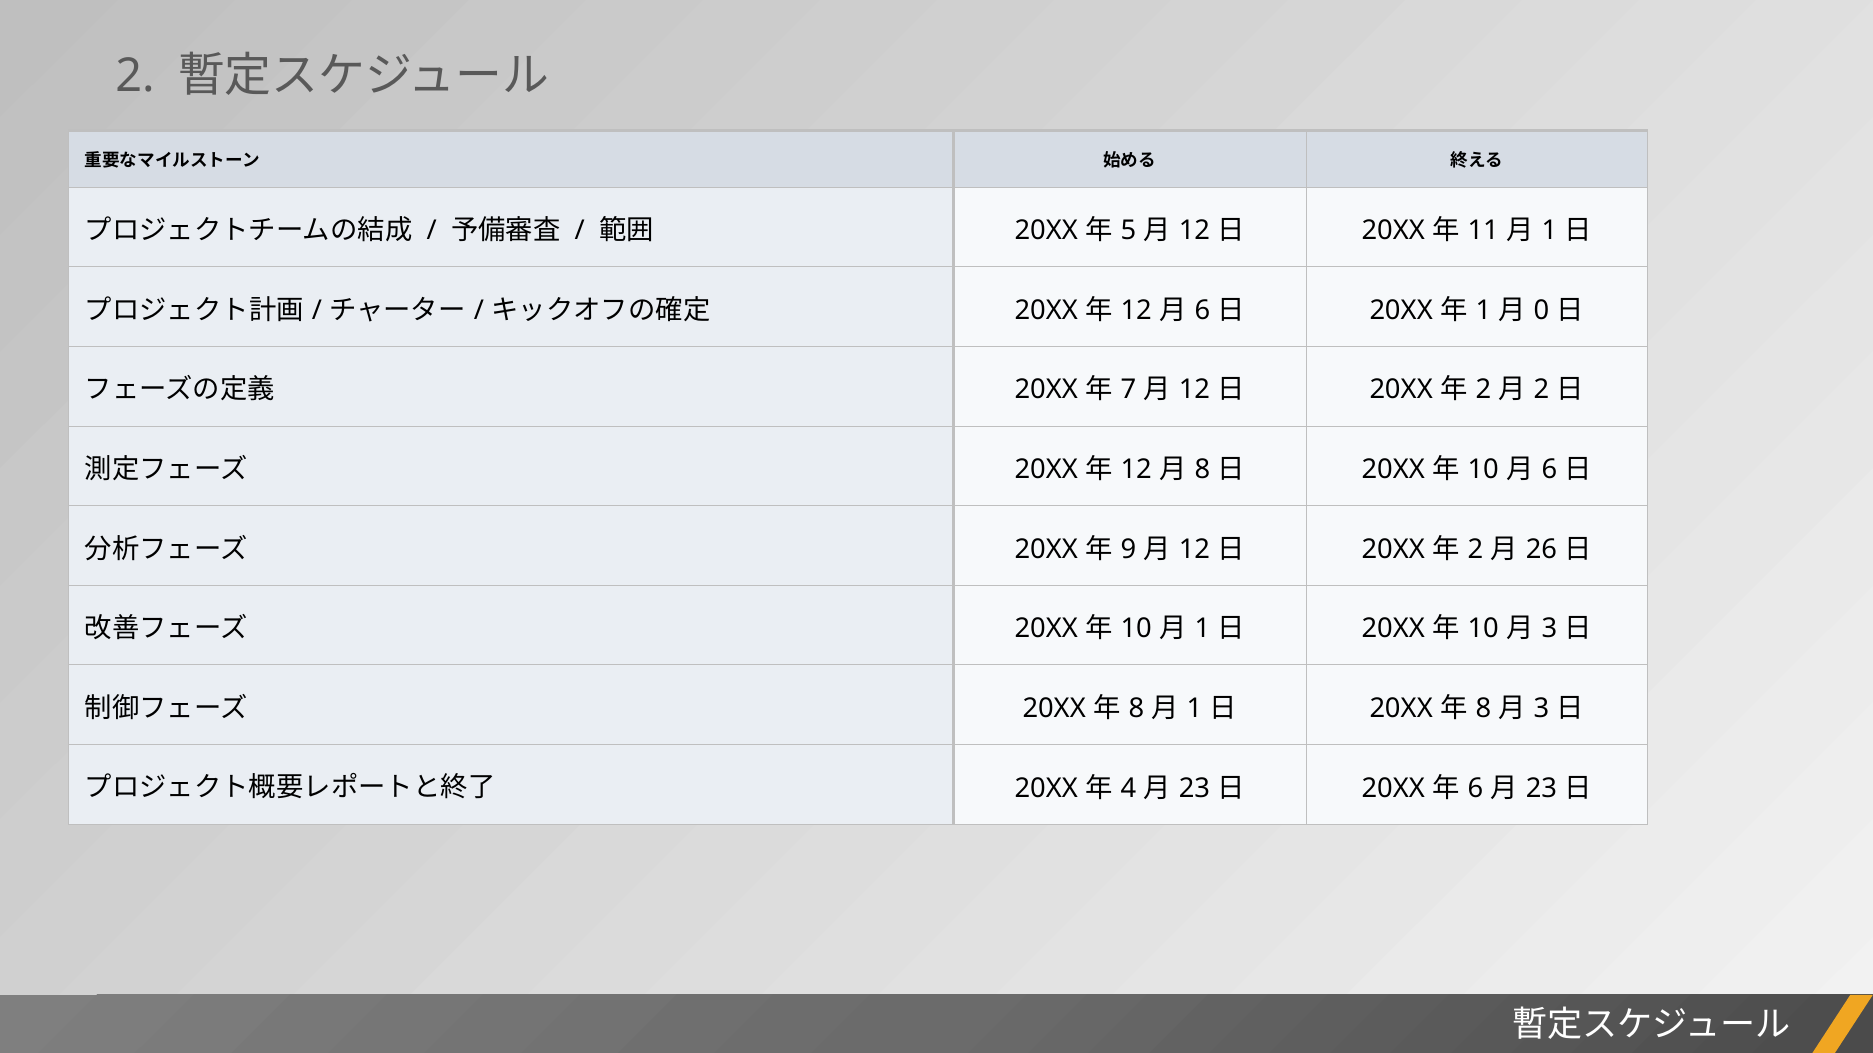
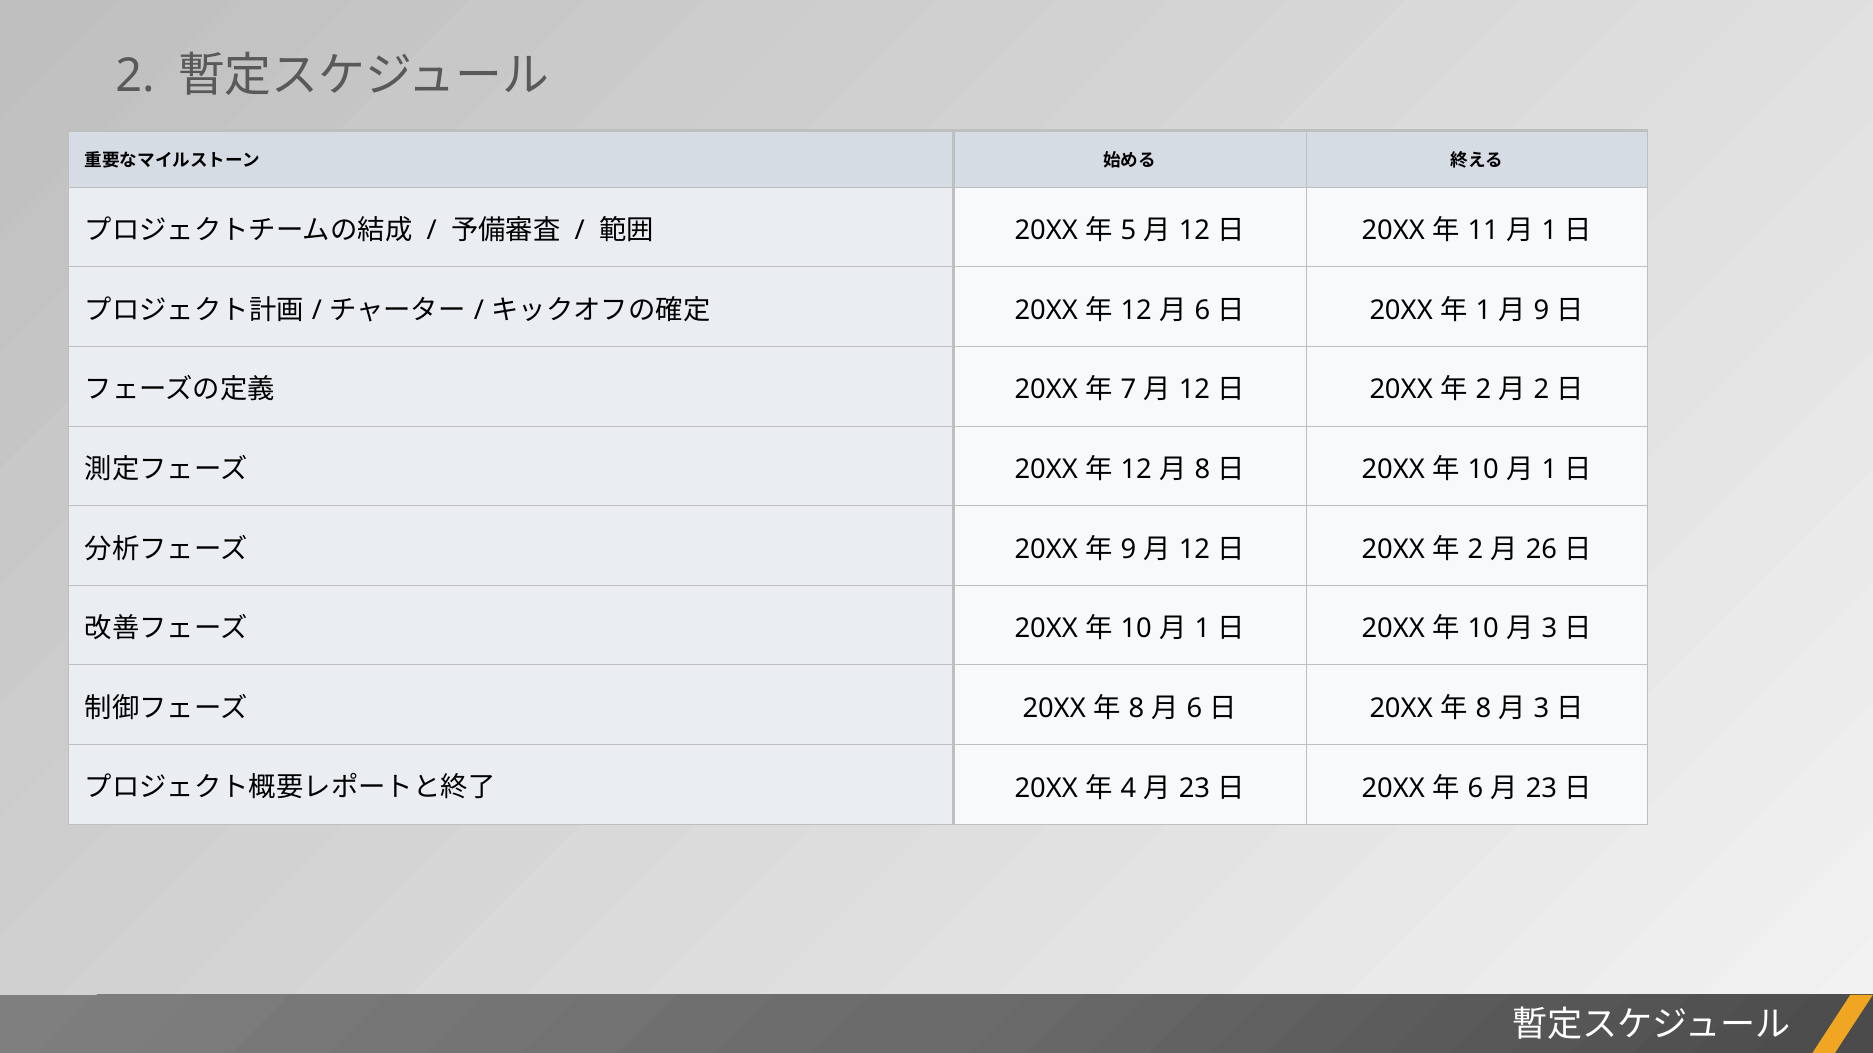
0 at (1542, 310): 0 -> 9
6 at (1549, 470): 6 -> 1
1 at (1195, 709): 1 -> 6
